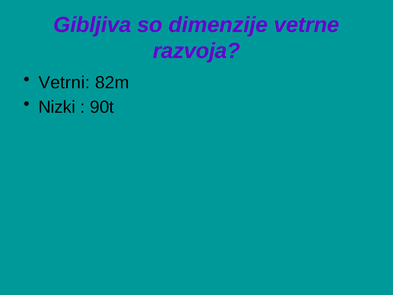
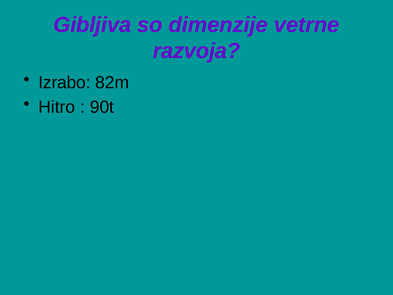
Vetrni: Vetrni -> Izrabo
Nizki: Nizki -> Hitro
